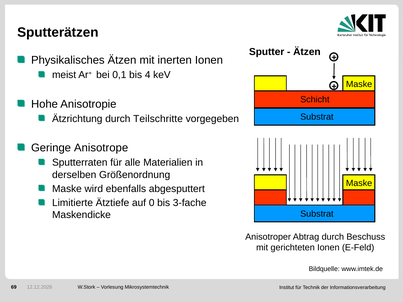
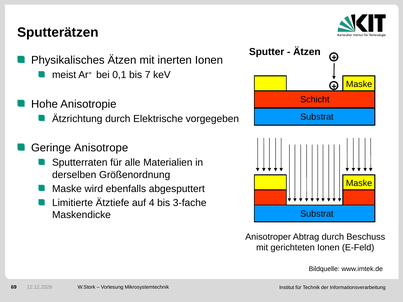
4: 4 -> 7
Teilschritte: Teilschritte -> Elektrische
0: 0 -> 4
